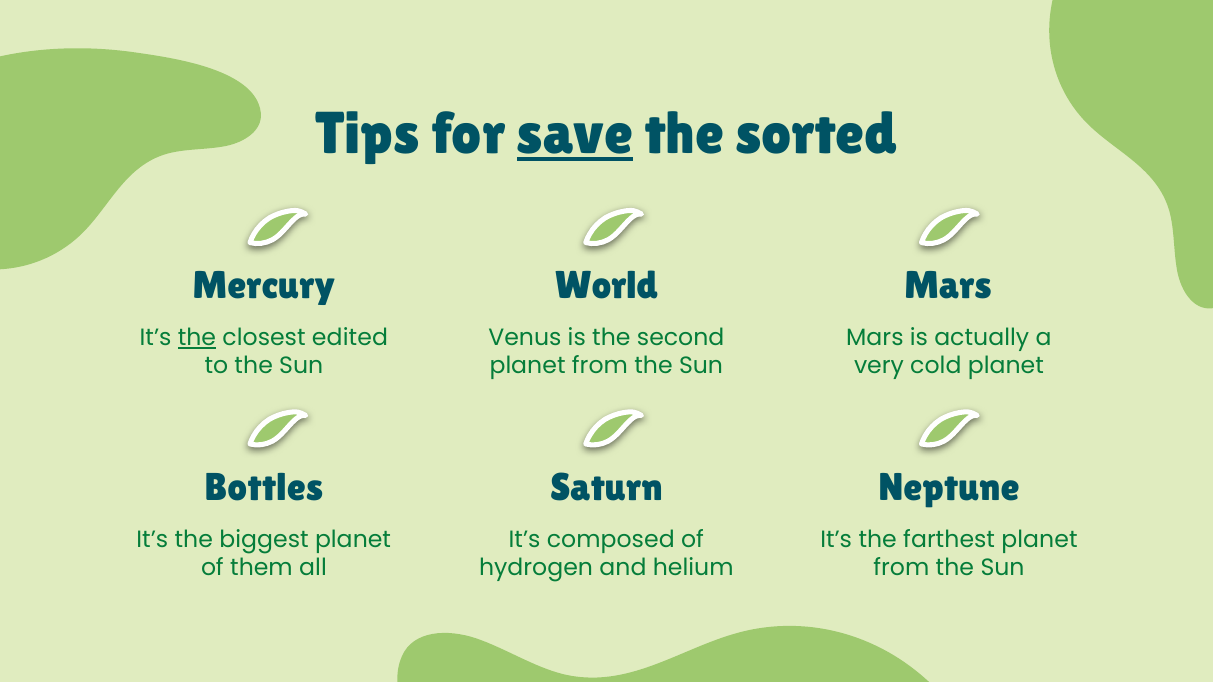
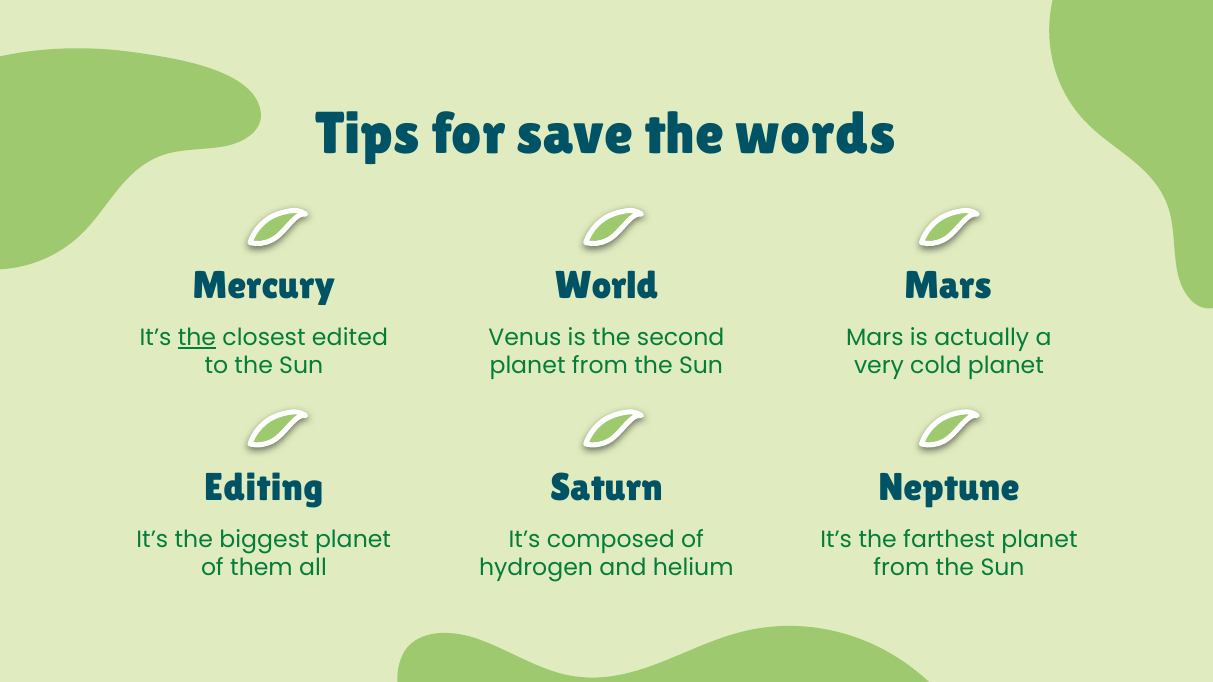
save underline: present -> none
sorted: sorted -> words
Bottles: Bottles -> Editing
